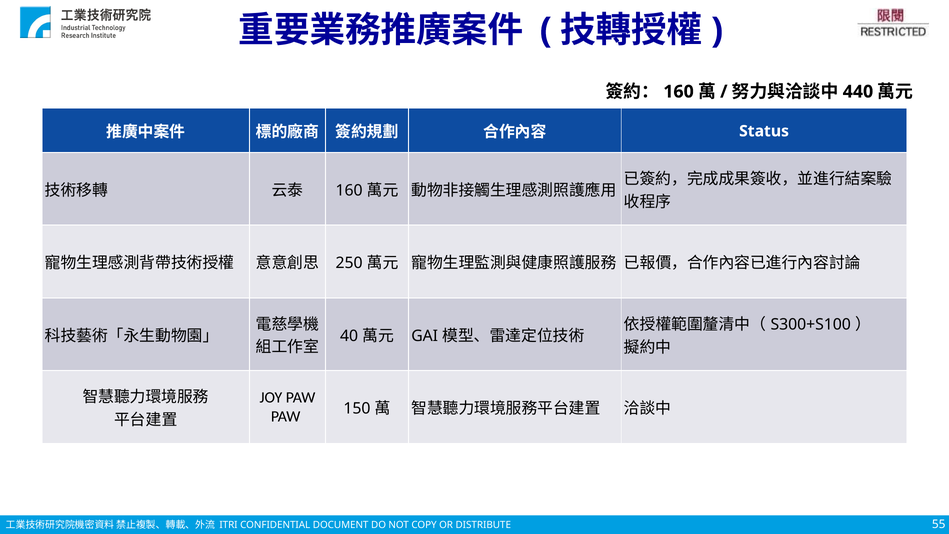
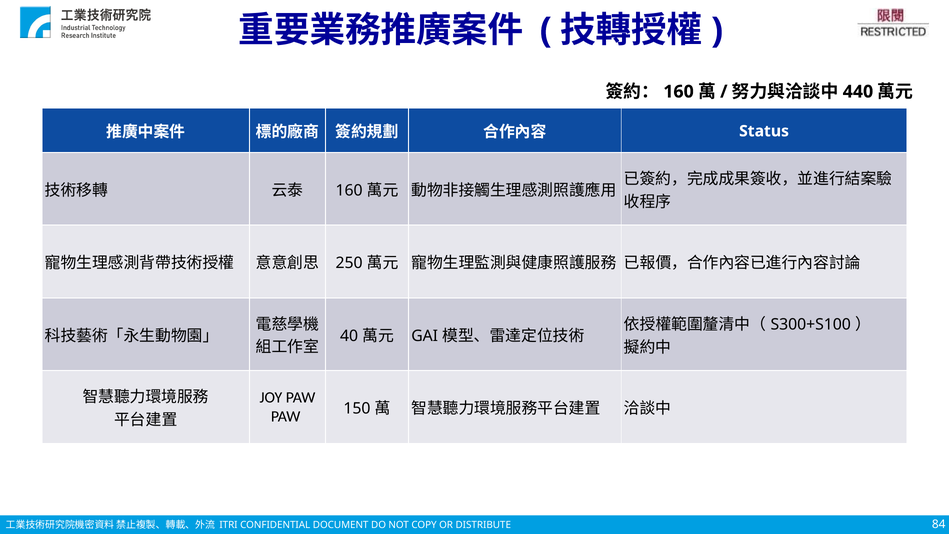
55: 55 -> 84
